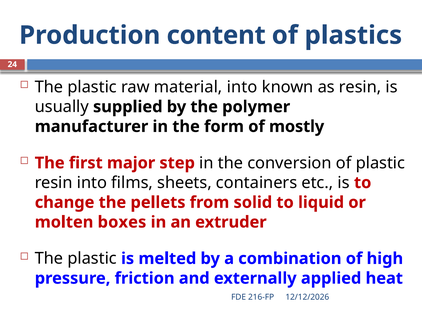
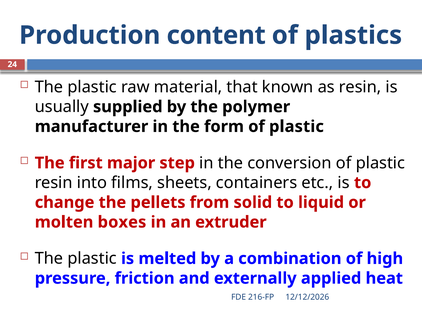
material into: into -> that
form of mostly: mostly -> plastic
